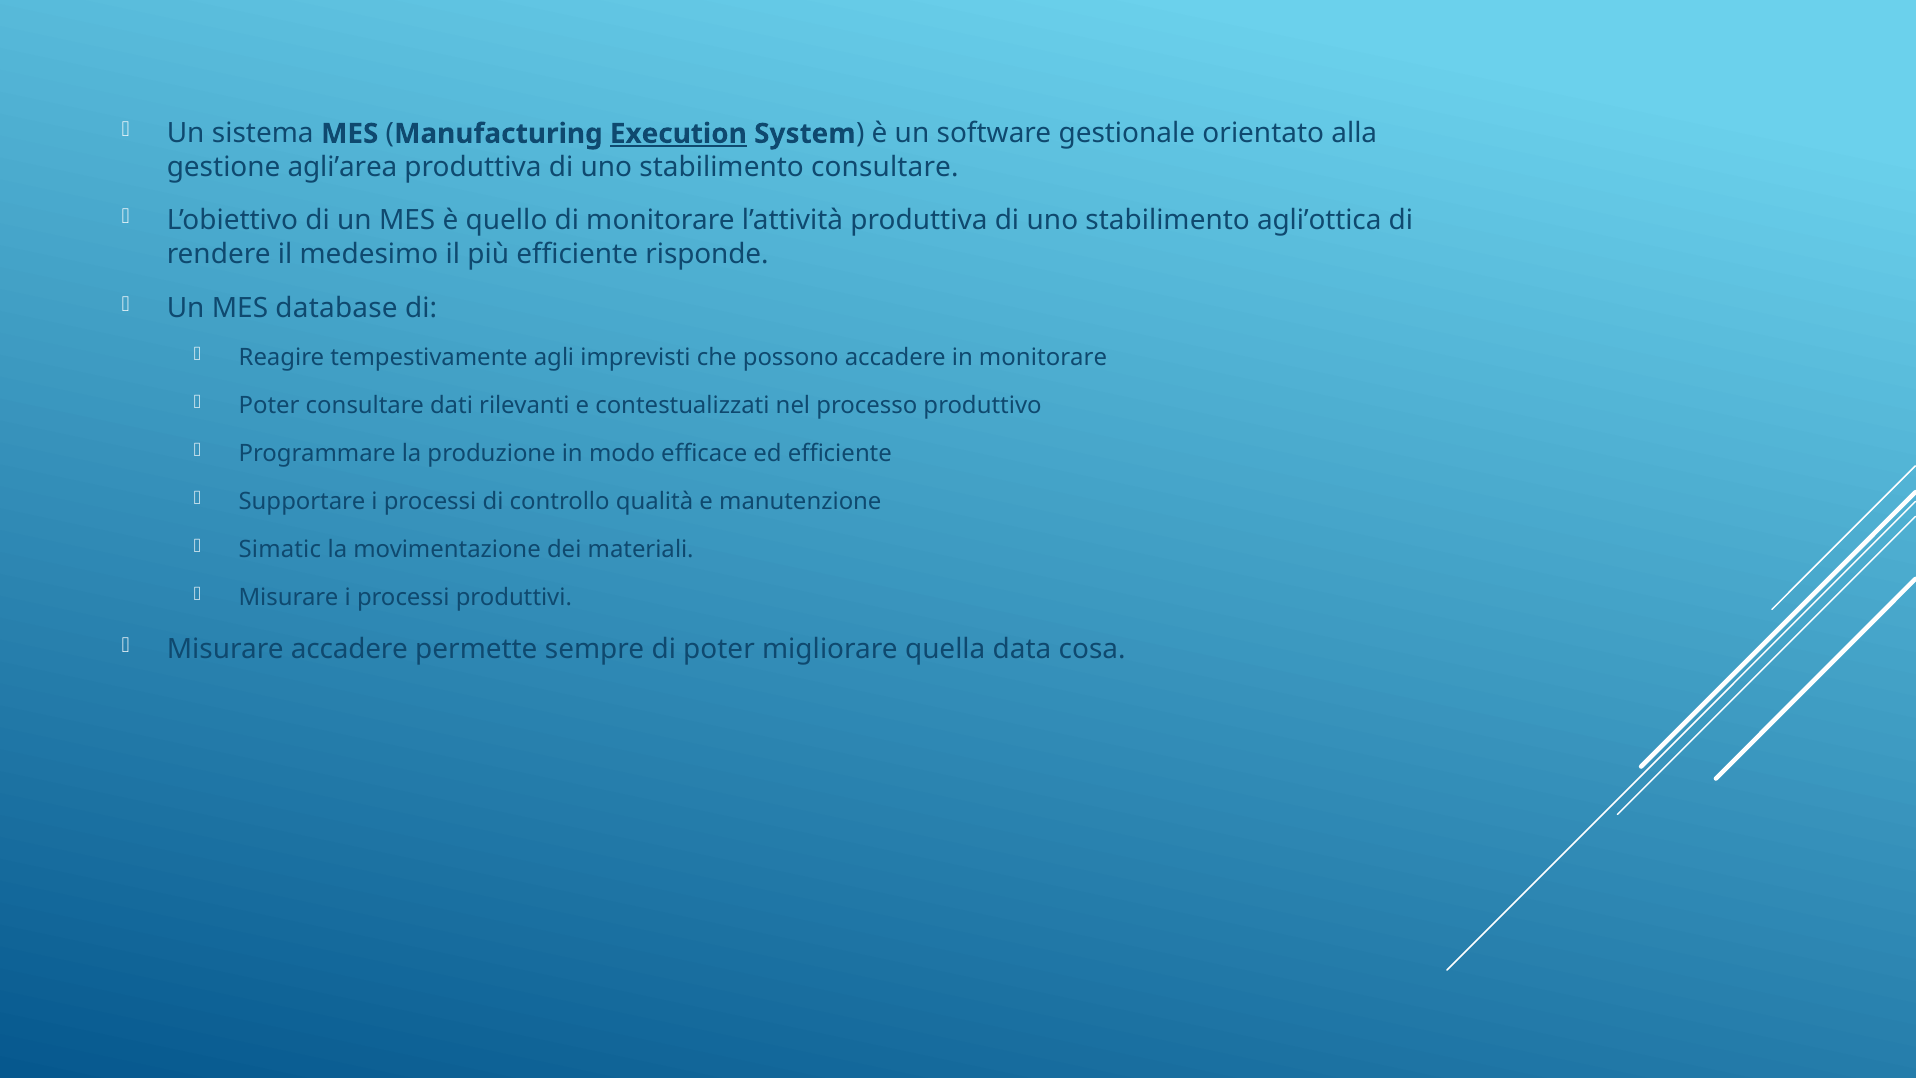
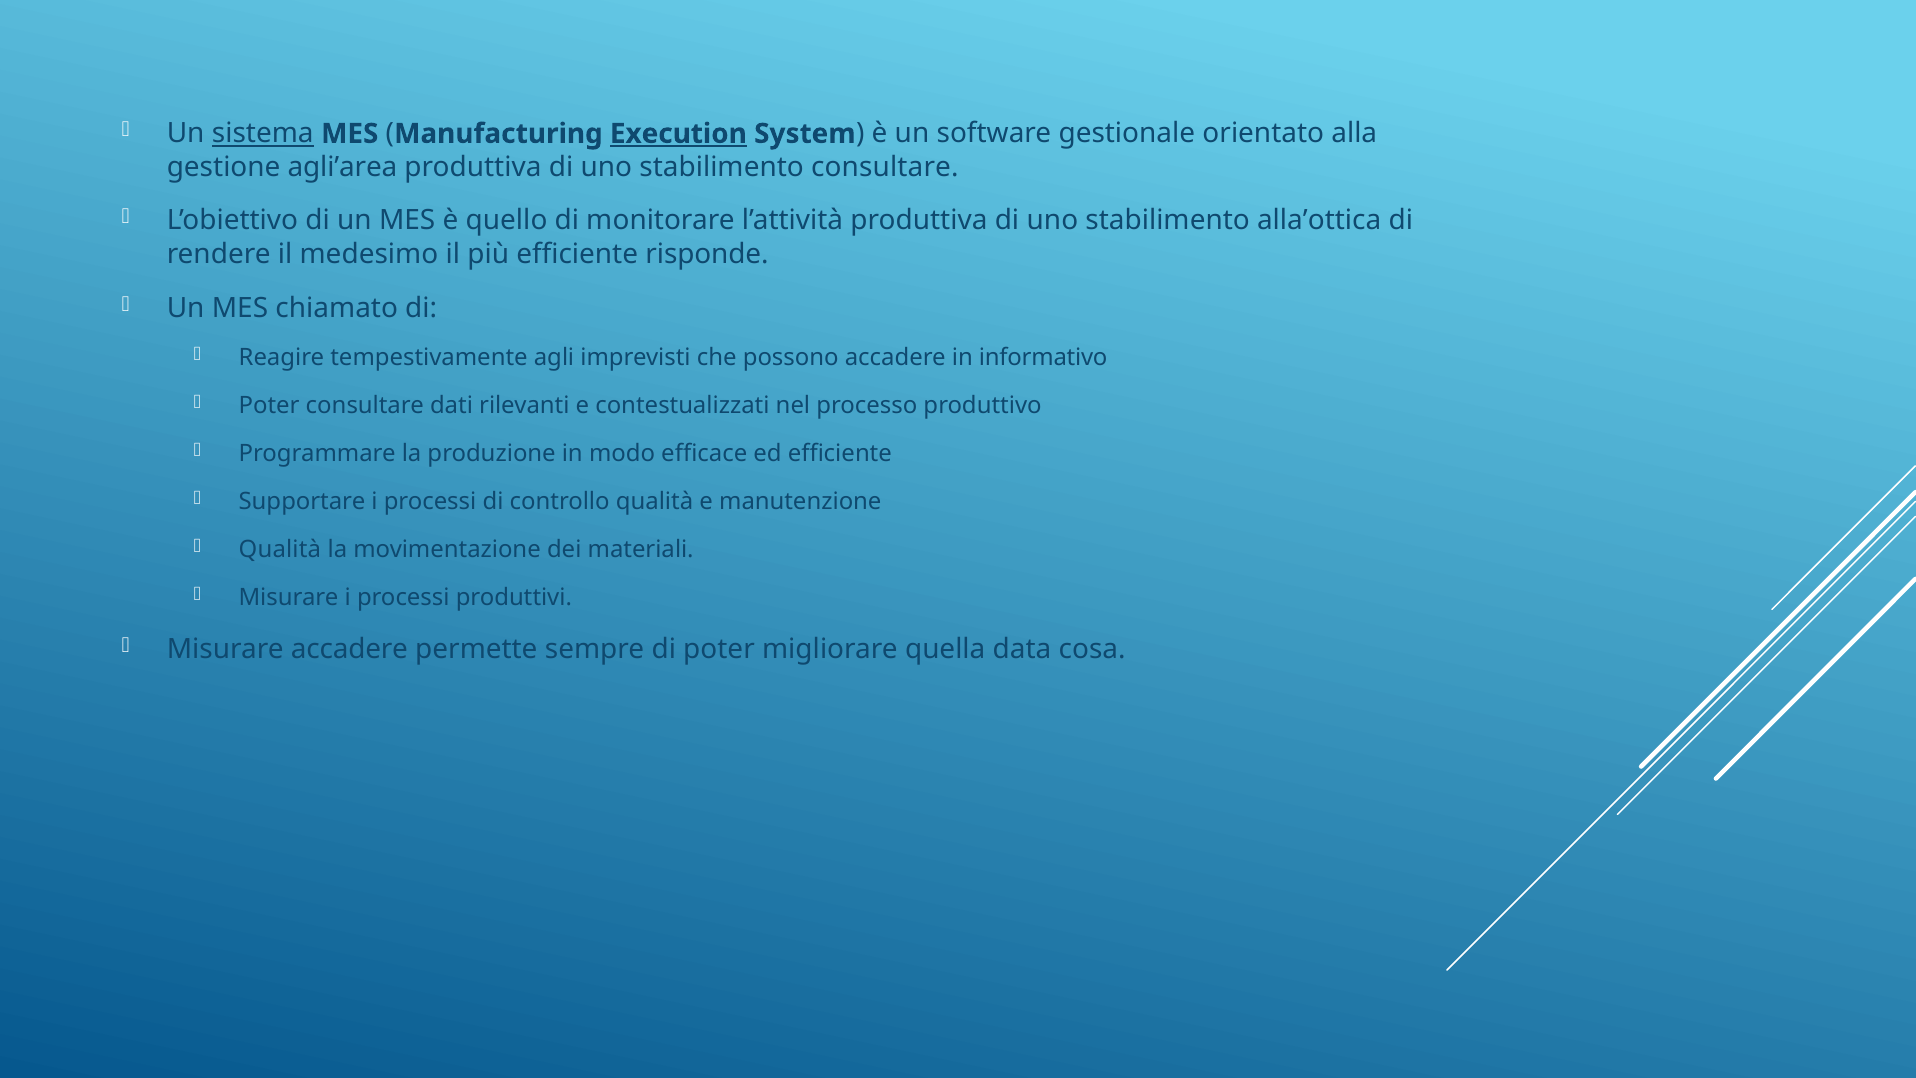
sistema underline: none -> present
agli’ottica: agli’ottica -> alla’ottica
database: database -> chiamato
in monitorare: monitorare -> informativo
Simatic at (280, 549): Simatic -> Qualità
